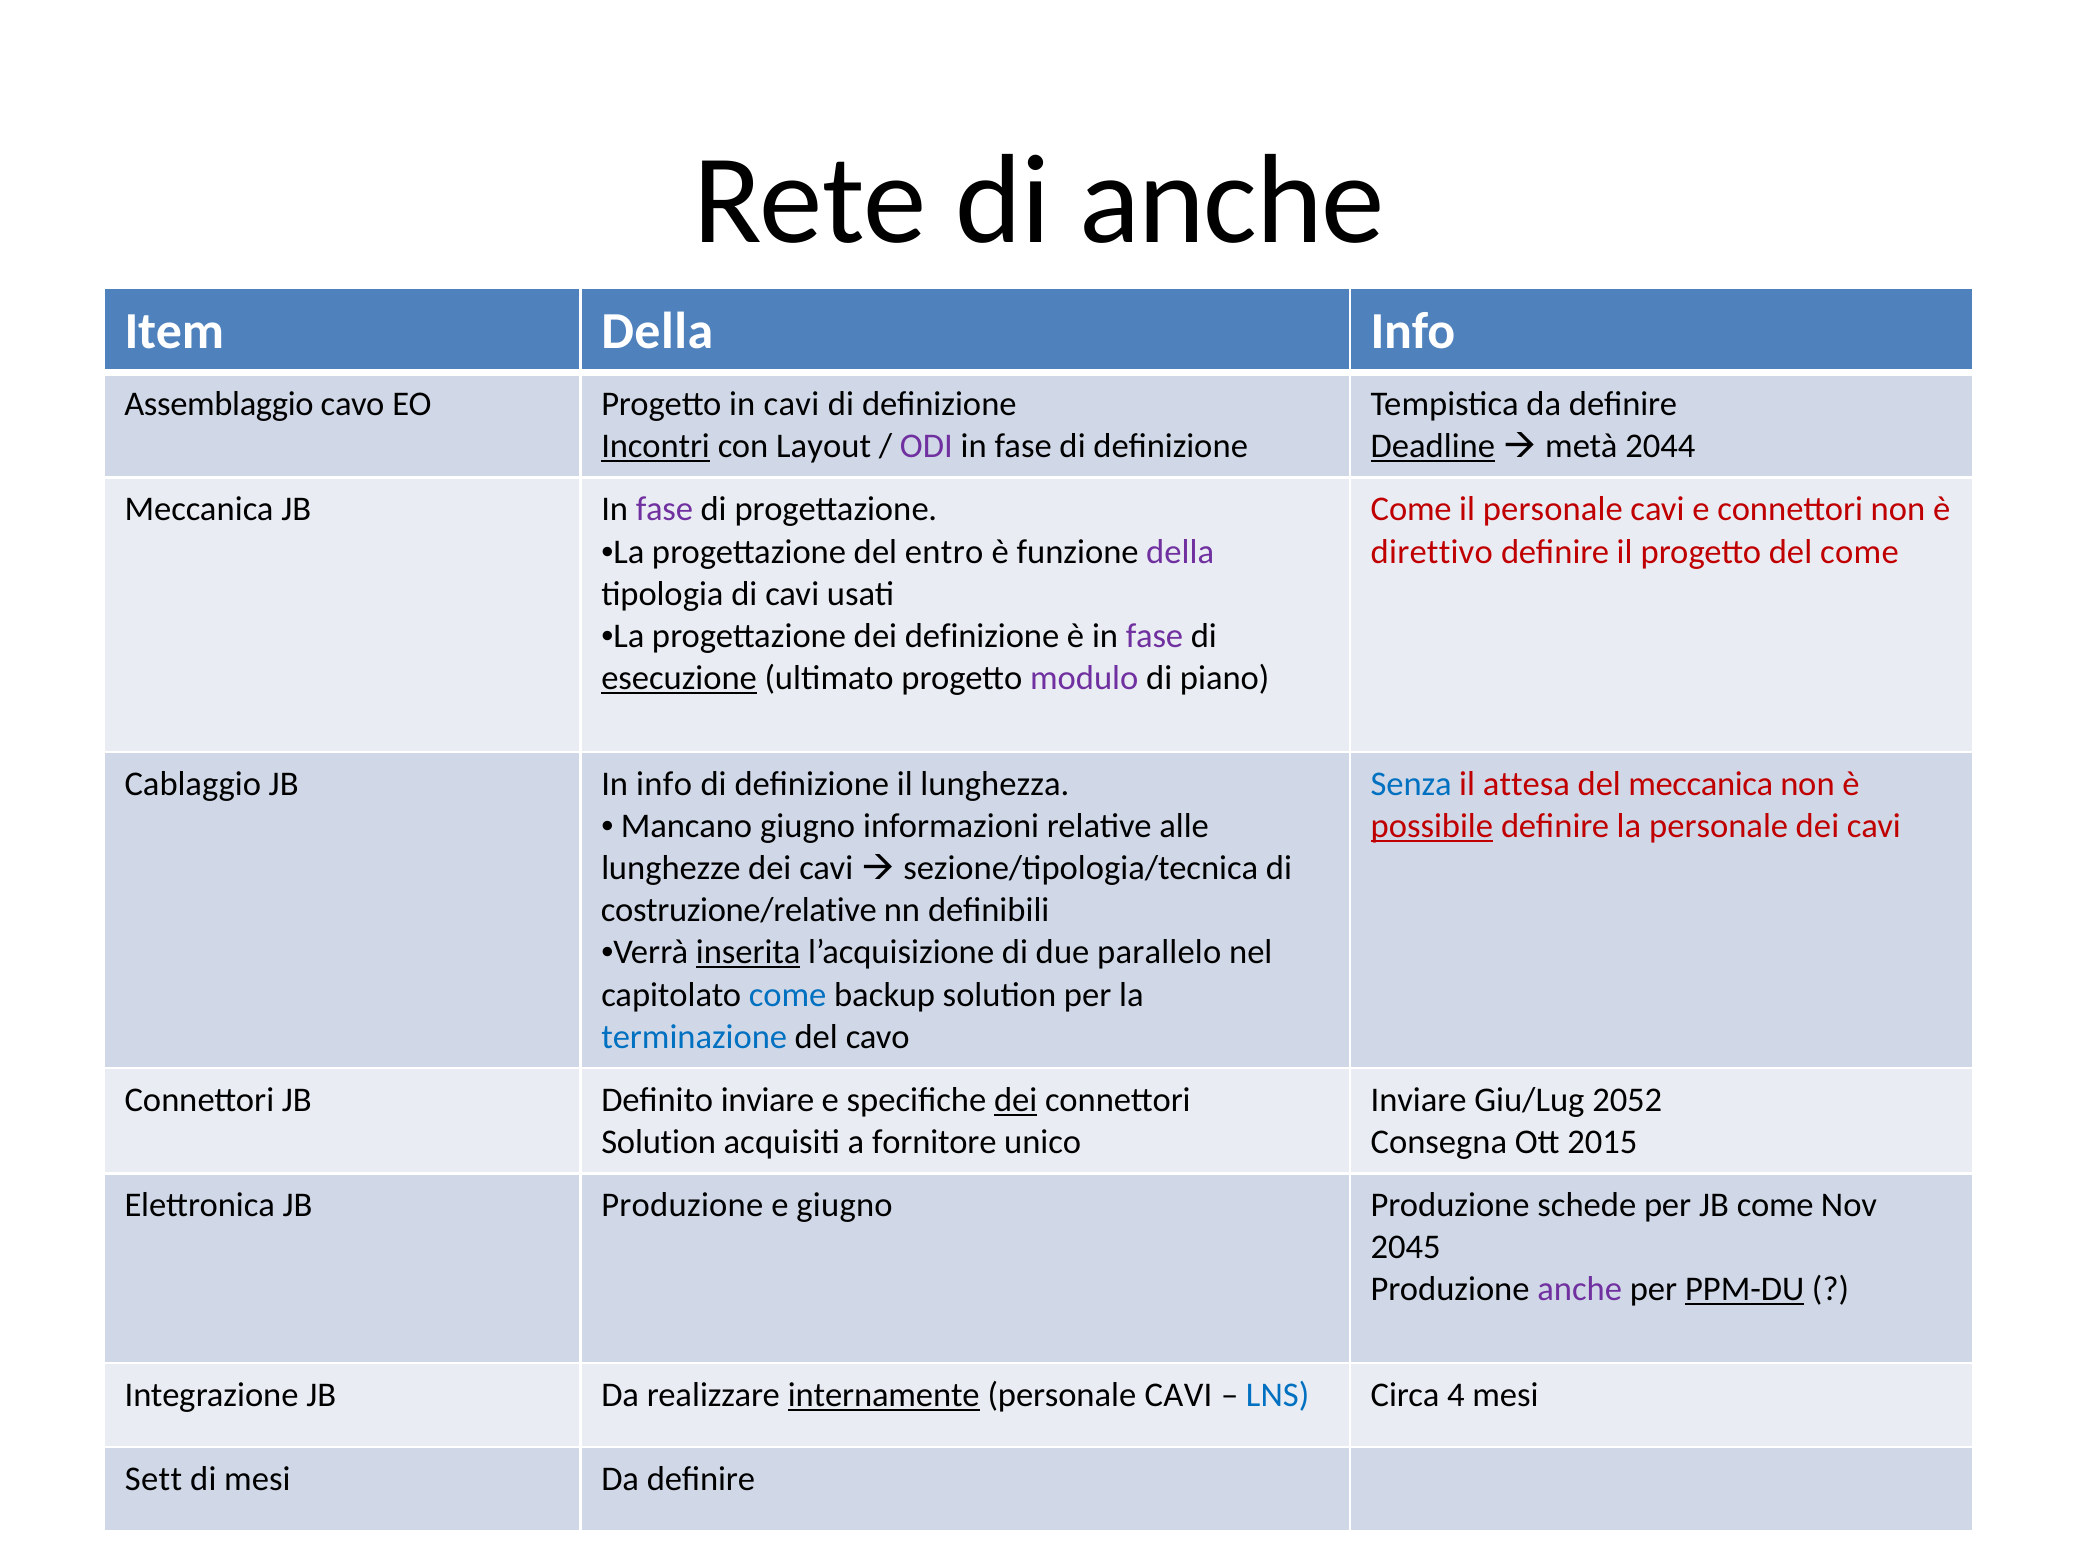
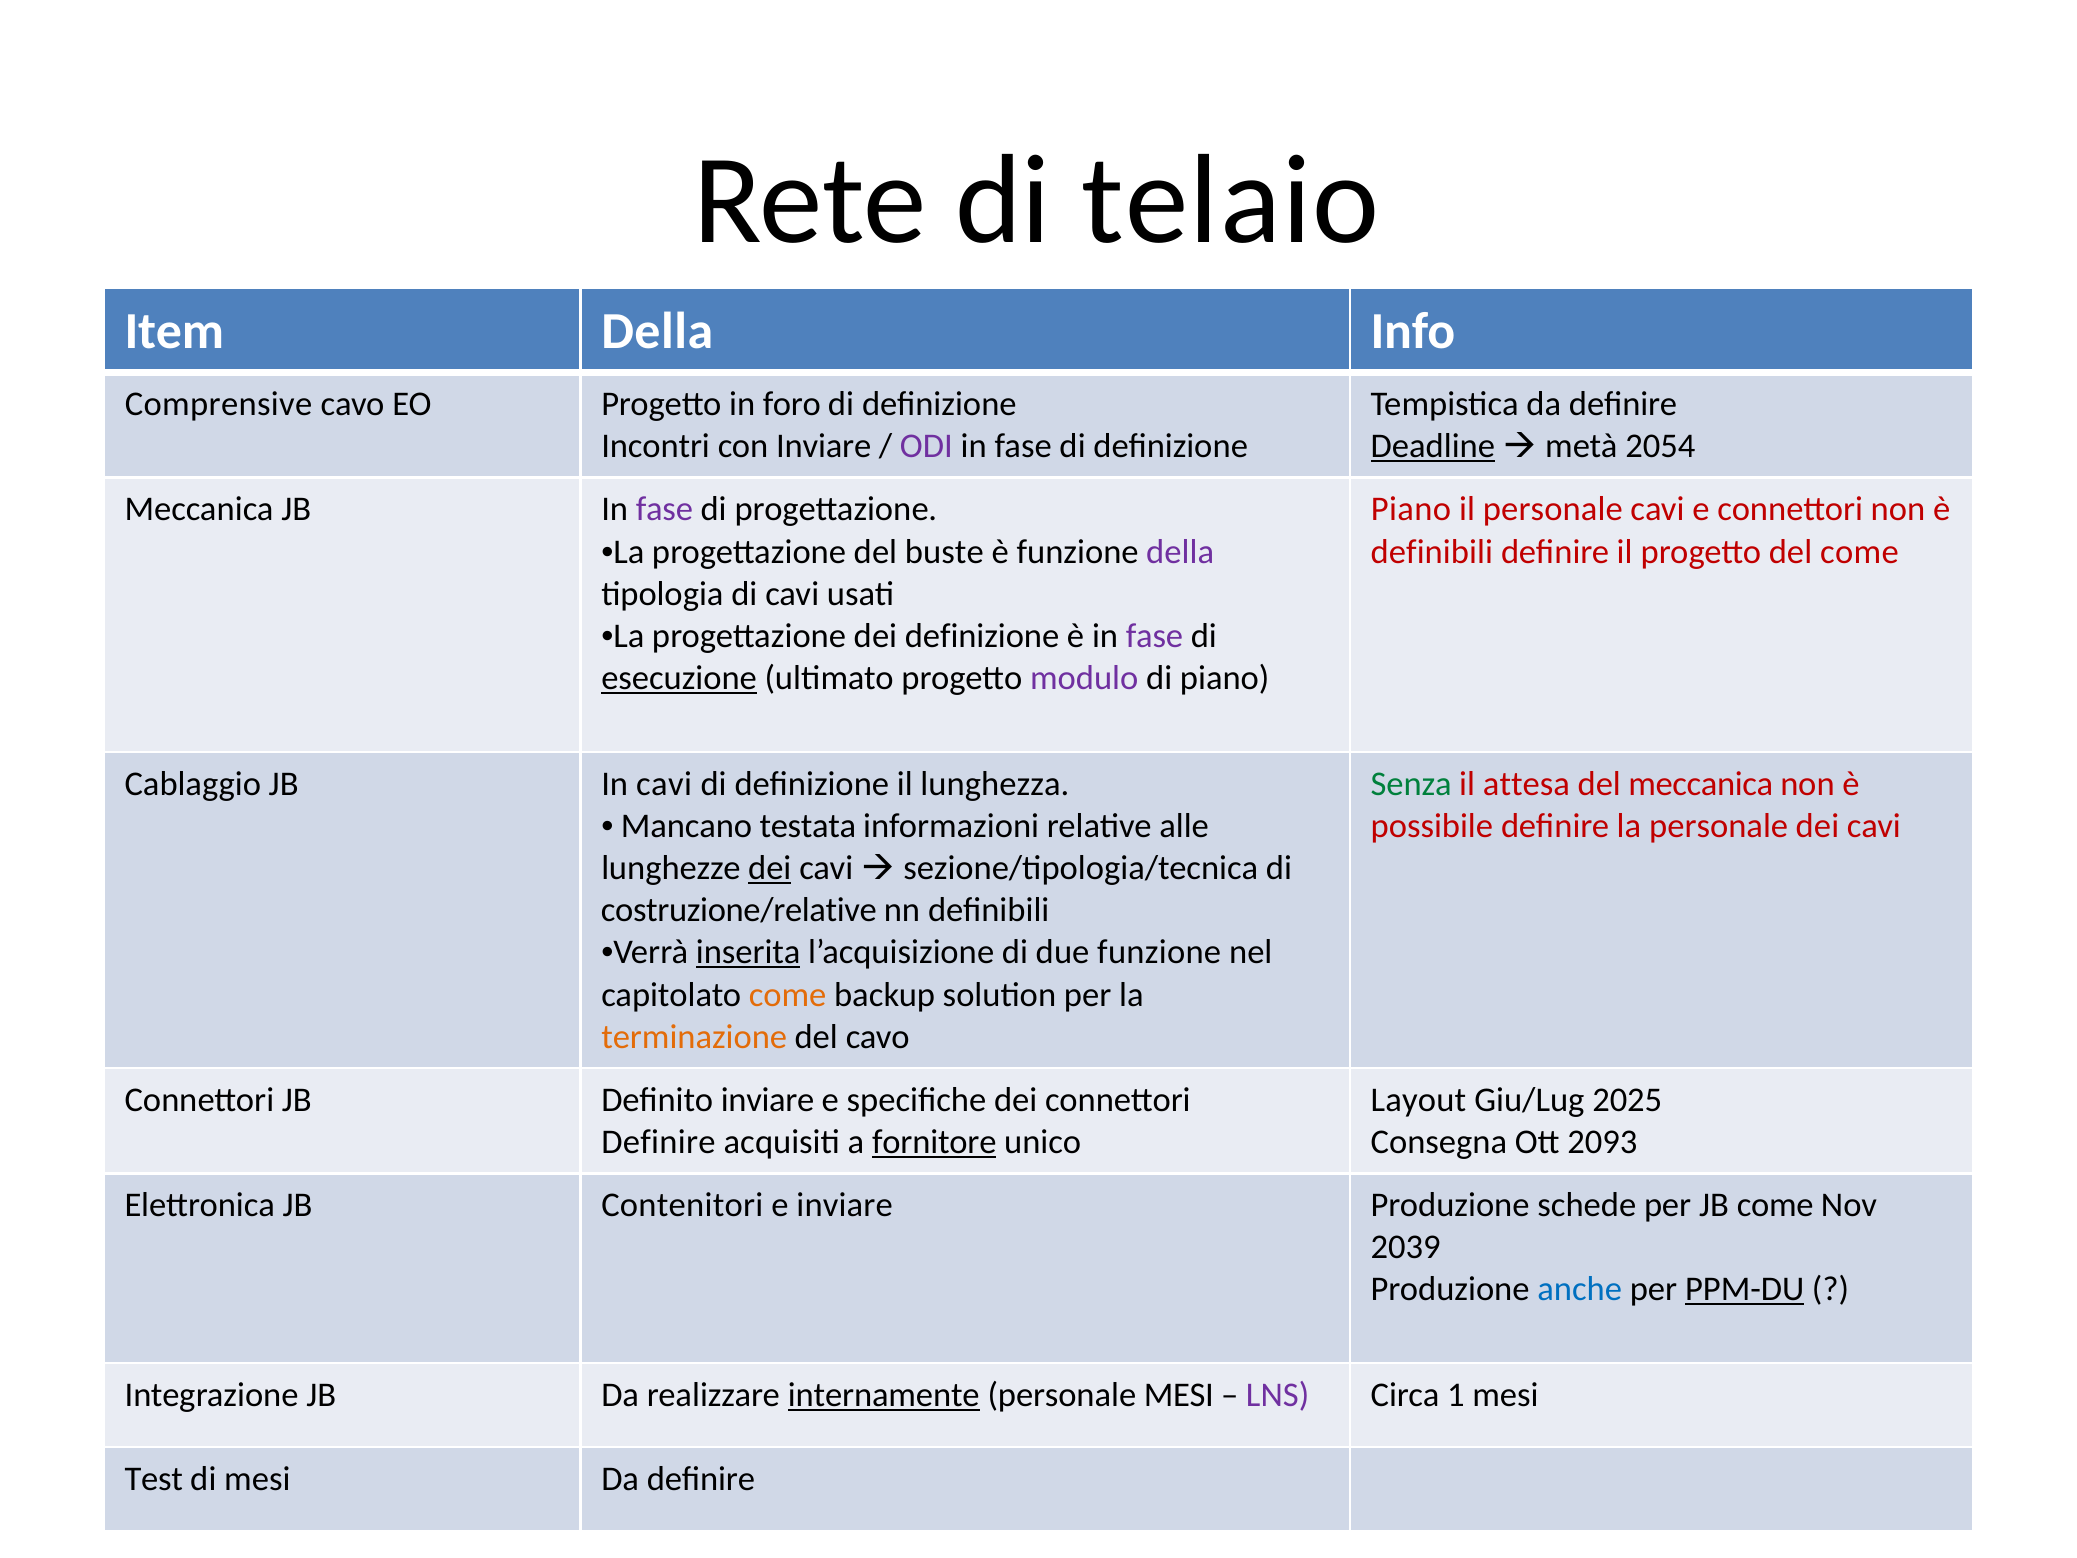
di anche: anche -> telaio
Assemblaggio: Assemblaggio -> Comprensive
in cavi: cavi -> foro
Incontri underline: present -> none
con Layout: Layout -> Inviare
2044: 2044 -> 2054
Come at (1411, 509): Come -> Piano
entro: entro -> buste
direttivo at (1432, 552): direttivo -> definibili
In info: info -> cavi
Senza colour: blue -> green
Mancano giugno: giugno -> testata
possibile underline: present -> none
dei at (770, 868) underline: none -> present
due parallelo: parallelo -> funzione
come at (788, 994) colour: blue -> orange
terminazione colour: blue -> orange
dei at (1016, 1100) underline: present -> none
Inviare at (1419, 1100): Inviare -> Layout
2052: 2052 -> 2025
Solution at (659, 1142): Solution -> Definire
fornitore underline: none -> present
2015: 2015 -> 2093
JB Produzione: Produzione -> Contenitori
e giugno: giugno -> inviare
2045: 2045 -> 2039
anche at (1580, 1289) colour: purple -> blue
CAVI at (1179, 1395): CAVI -> MESI
LNS colour: blue -> purple
4: 4 -> 1
Sett: Sett -> Test
